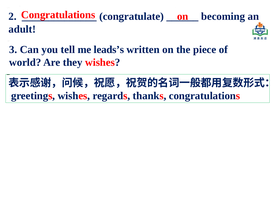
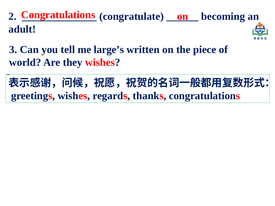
leads’s: leads’s -> large’s
